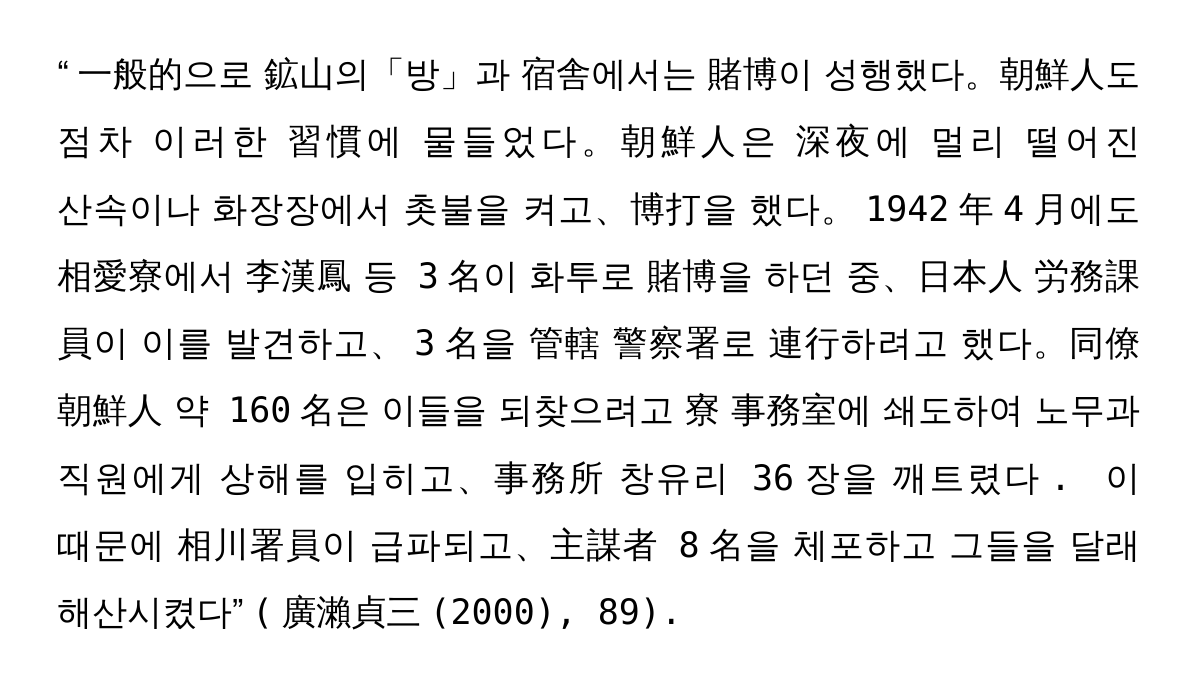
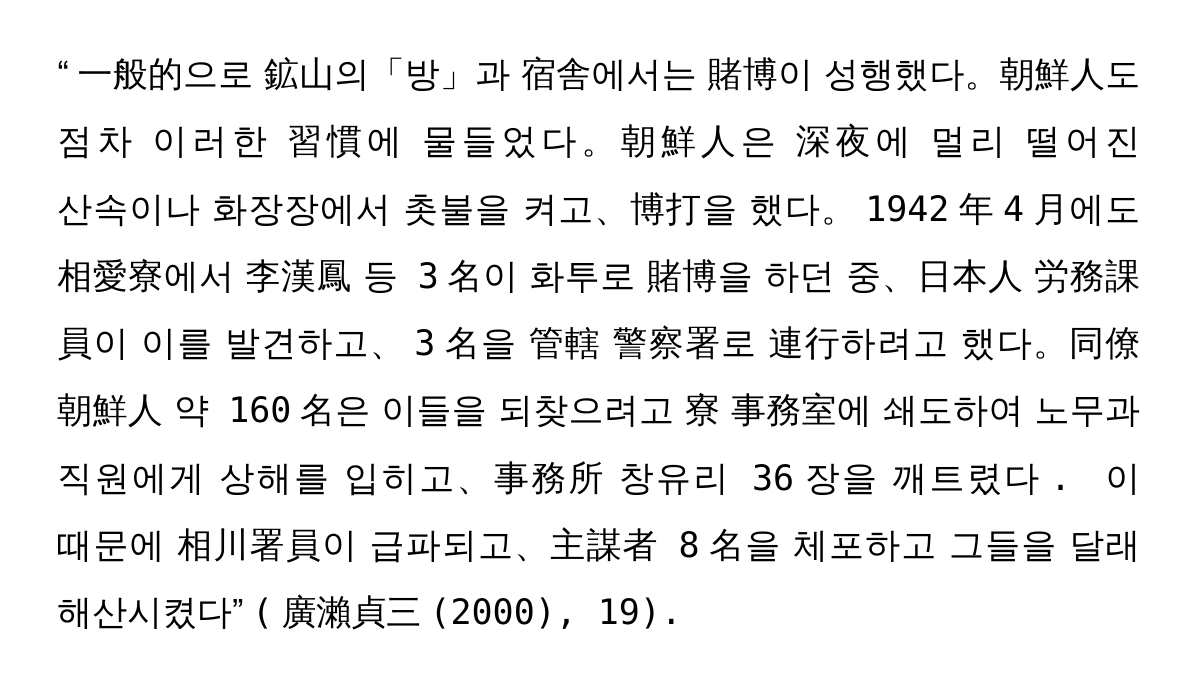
89: 89 -> 19
